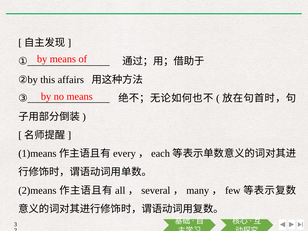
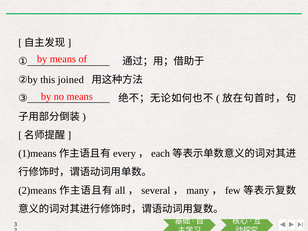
affairs: affairs -> joined
